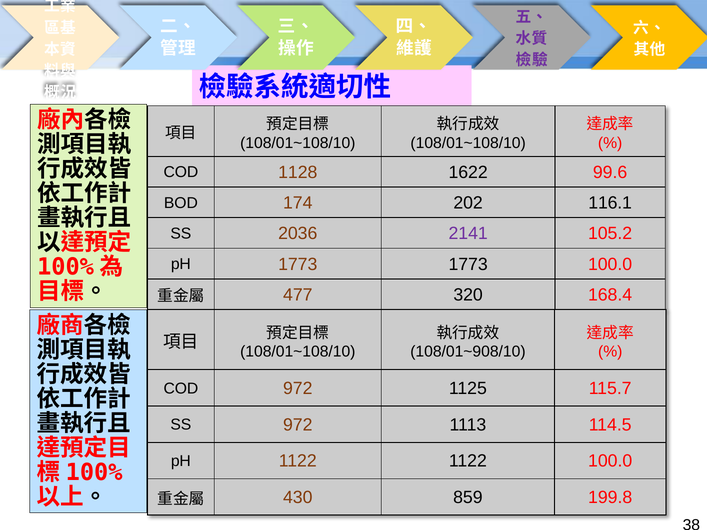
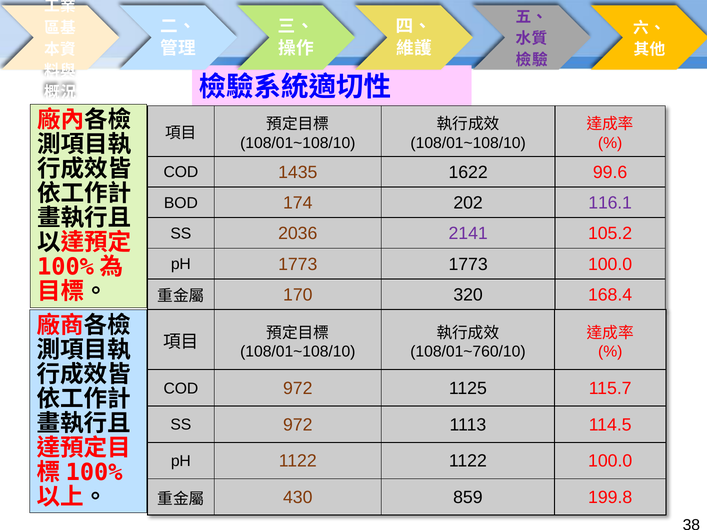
1128: 1128 -> 1435
116.1 colour: black -> purple
477: 477 -> 170
108/01~908/10: 108/01~908/10 -> 108/01~760/10
